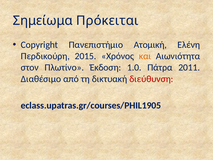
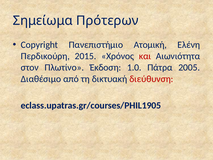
Πρόκειται: Πρόκειται -> Πρότερων
και colour: orange -> red
2011: 2011 -> 2005
